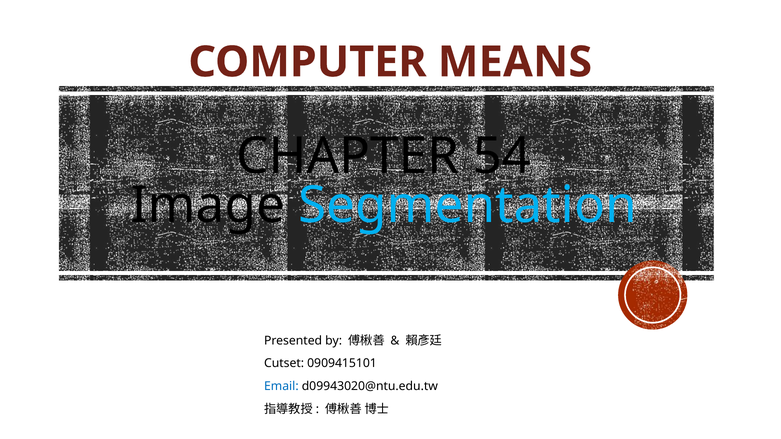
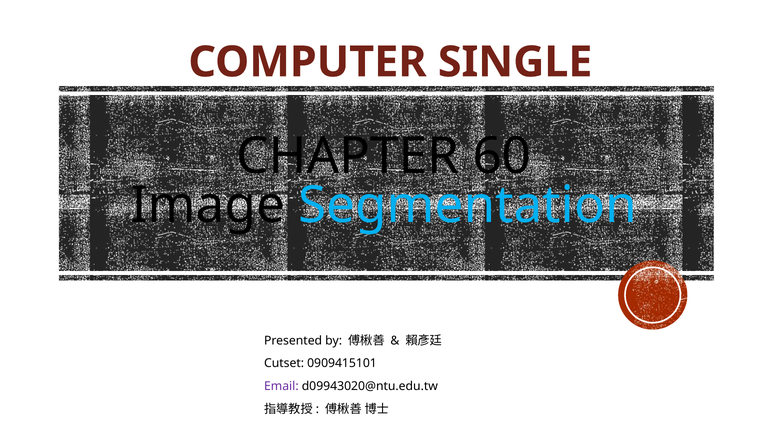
MEANS: MEANS -> SINGLE
54: 54 -> 60
Email colour: blue -> purple
